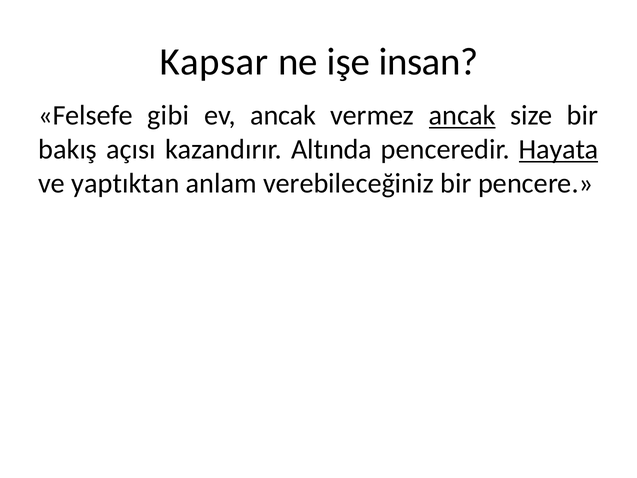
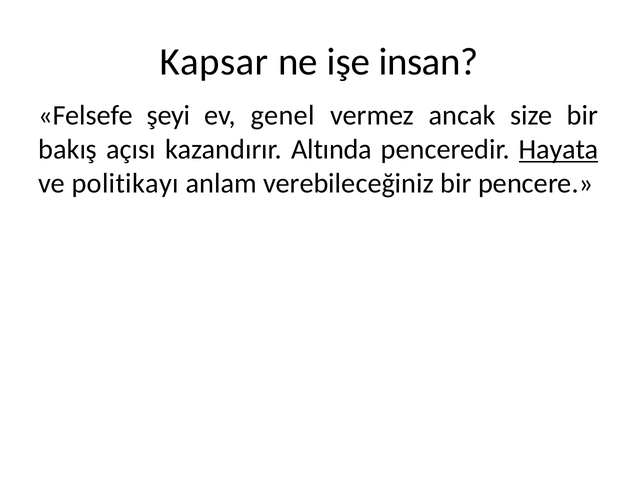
gibi: gibi -> şeyi
ev ancak: ancak -> genel
ancak at (462, 116) underline: present -> none
yaptıktan: yaptıktan -> politikayı
